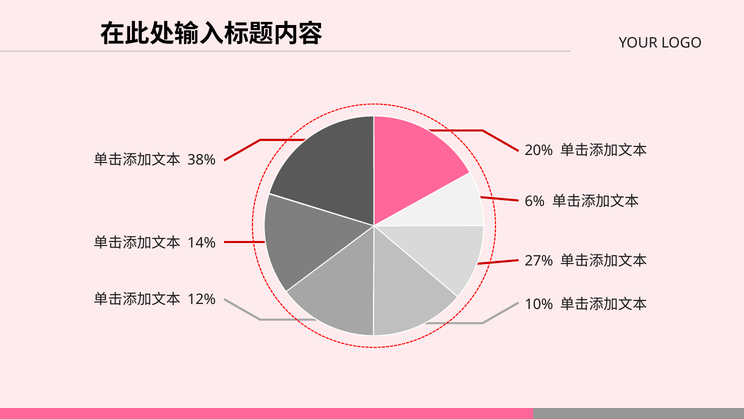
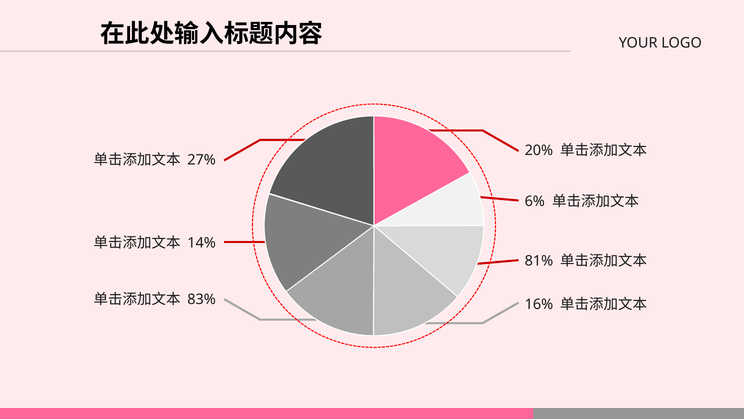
38%: 38% -> 27%
27%: 27% -> 81%
12%: 12% -> 83%
10%: 10% -> 16%
